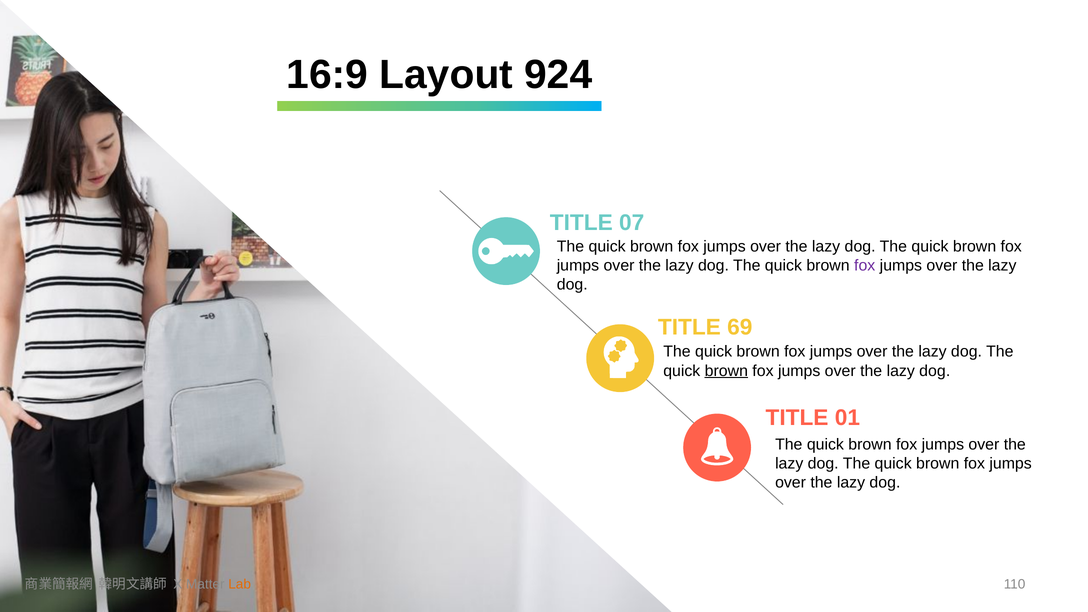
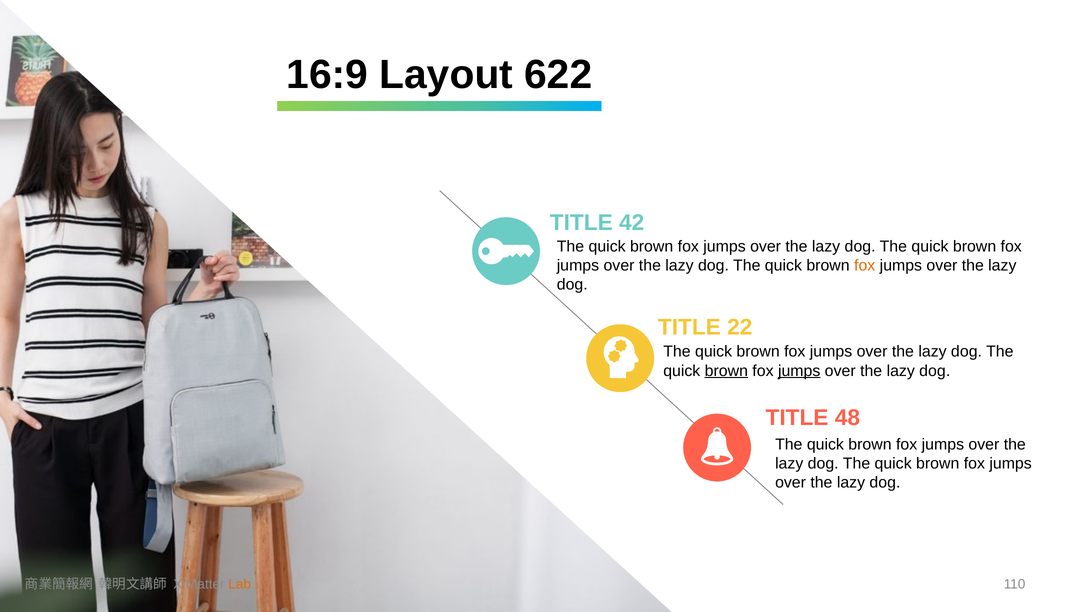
924: 924 -> 622
07: 07 -> 42
fox at (865, 265) colour: purple -> orange
69: 69 -> 22
jumps at (799, 371) underline: none -> present
01: 01 -> 48
